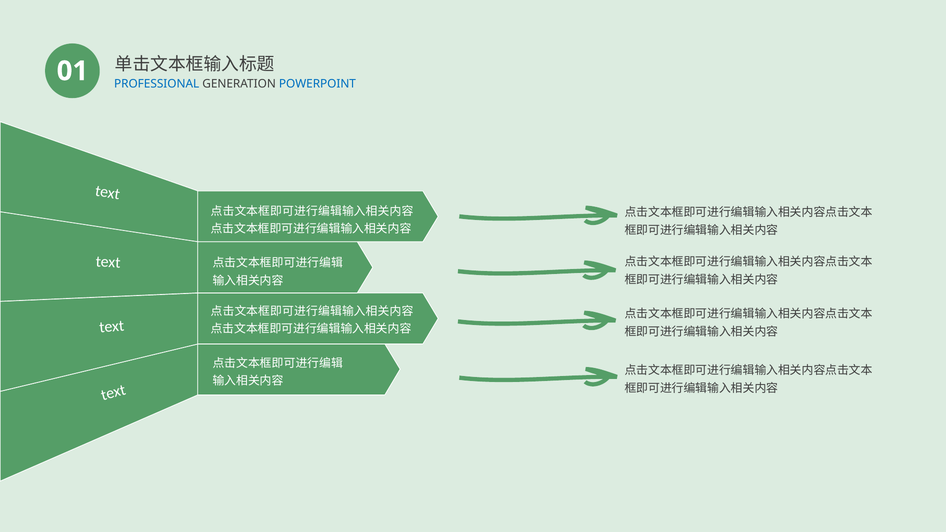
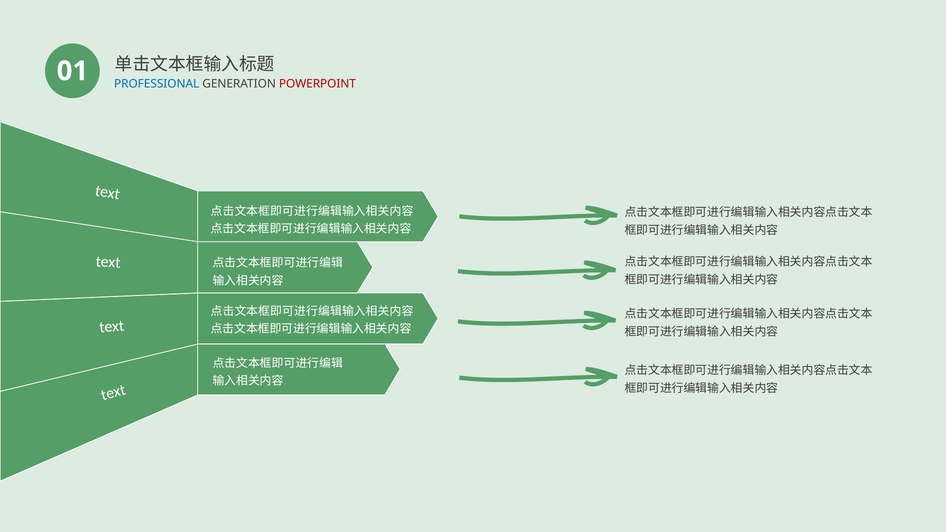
POWERPOINT colour: blue -> red
